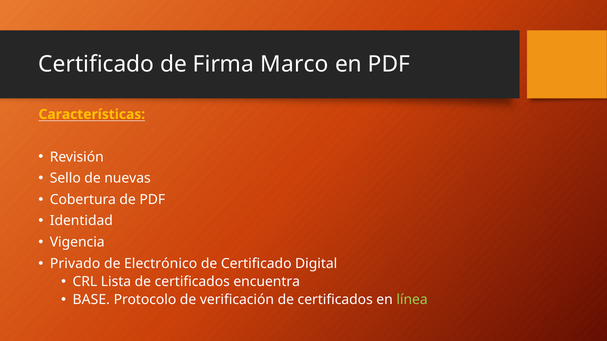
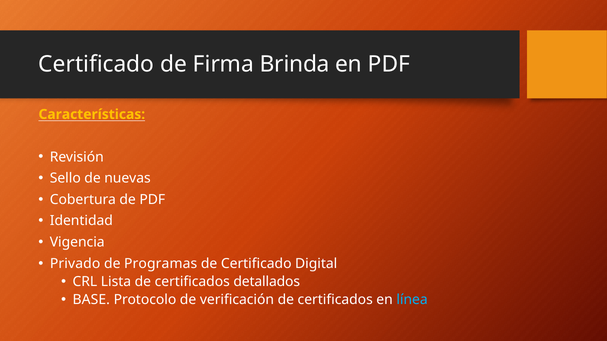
Marco: Marco -> Brinda
Electrónico: Electrónico -> Programas
encuentra: encuentra -> detallados
línea colour: light green -> light blue
